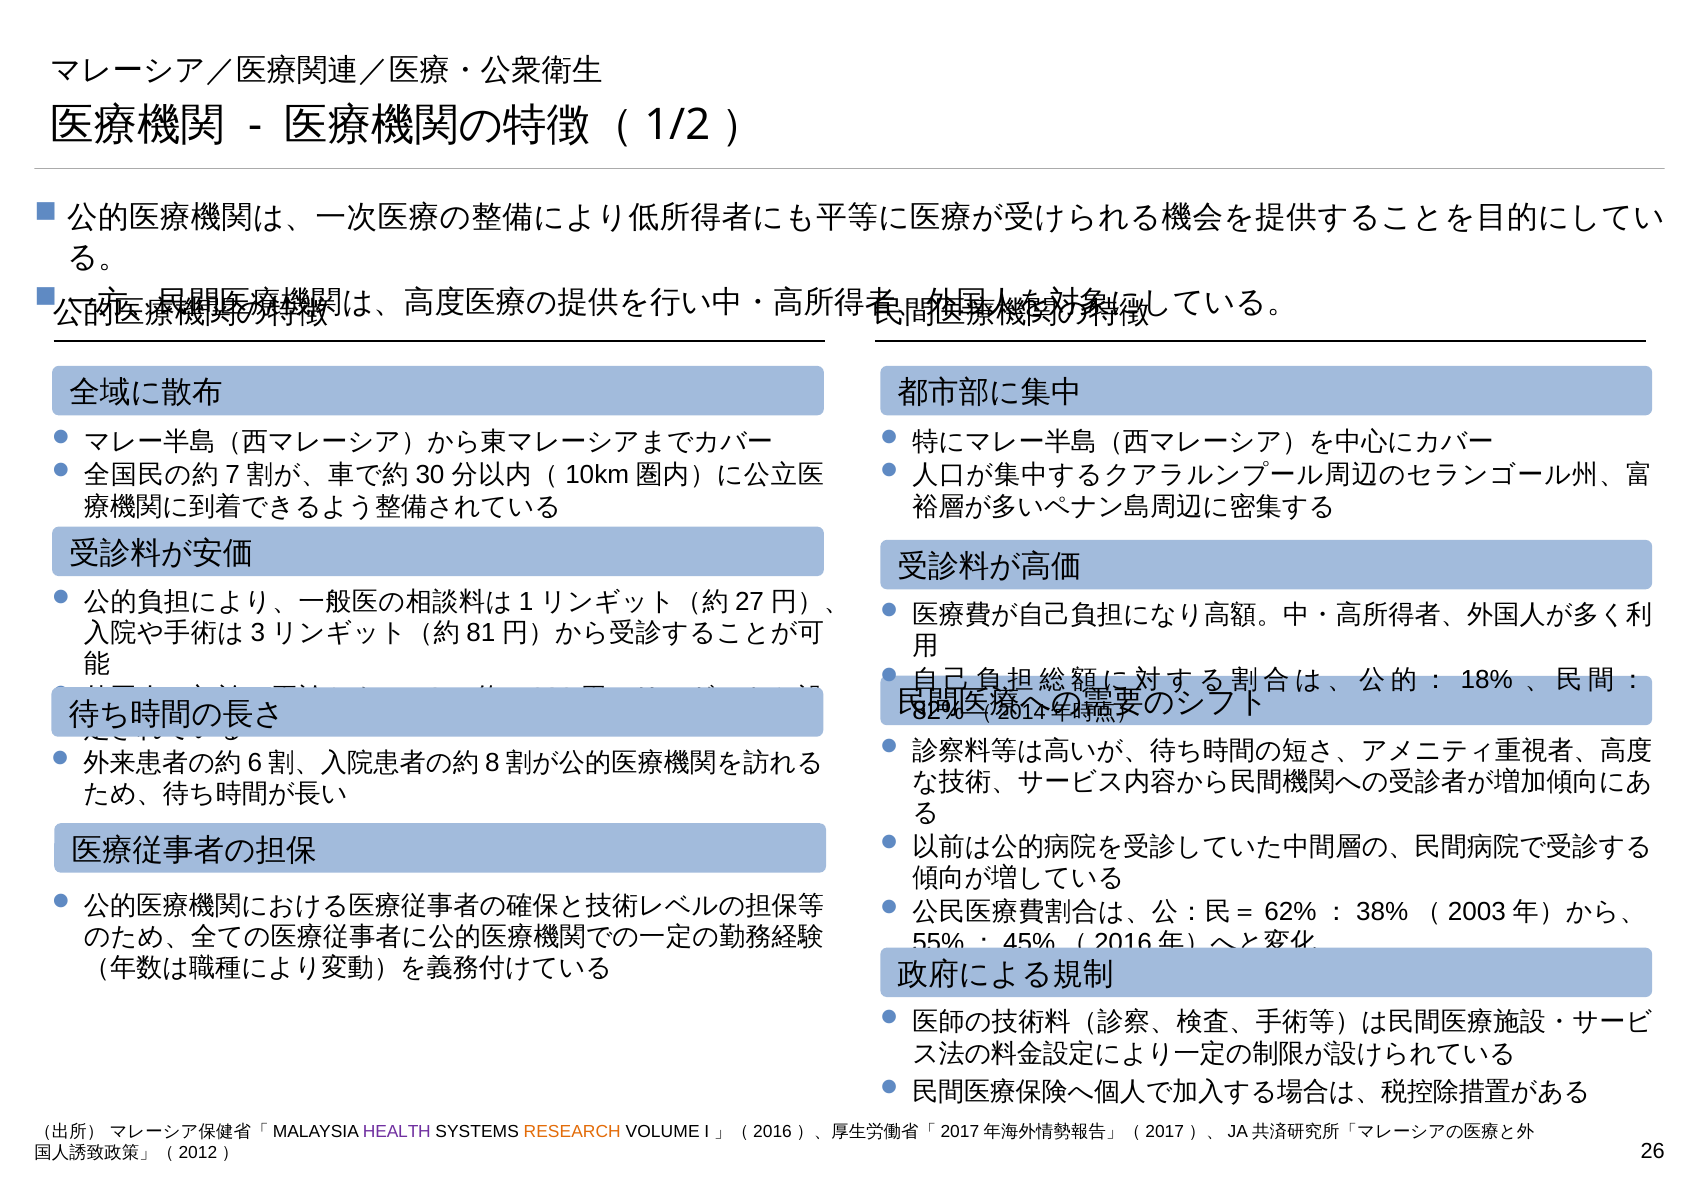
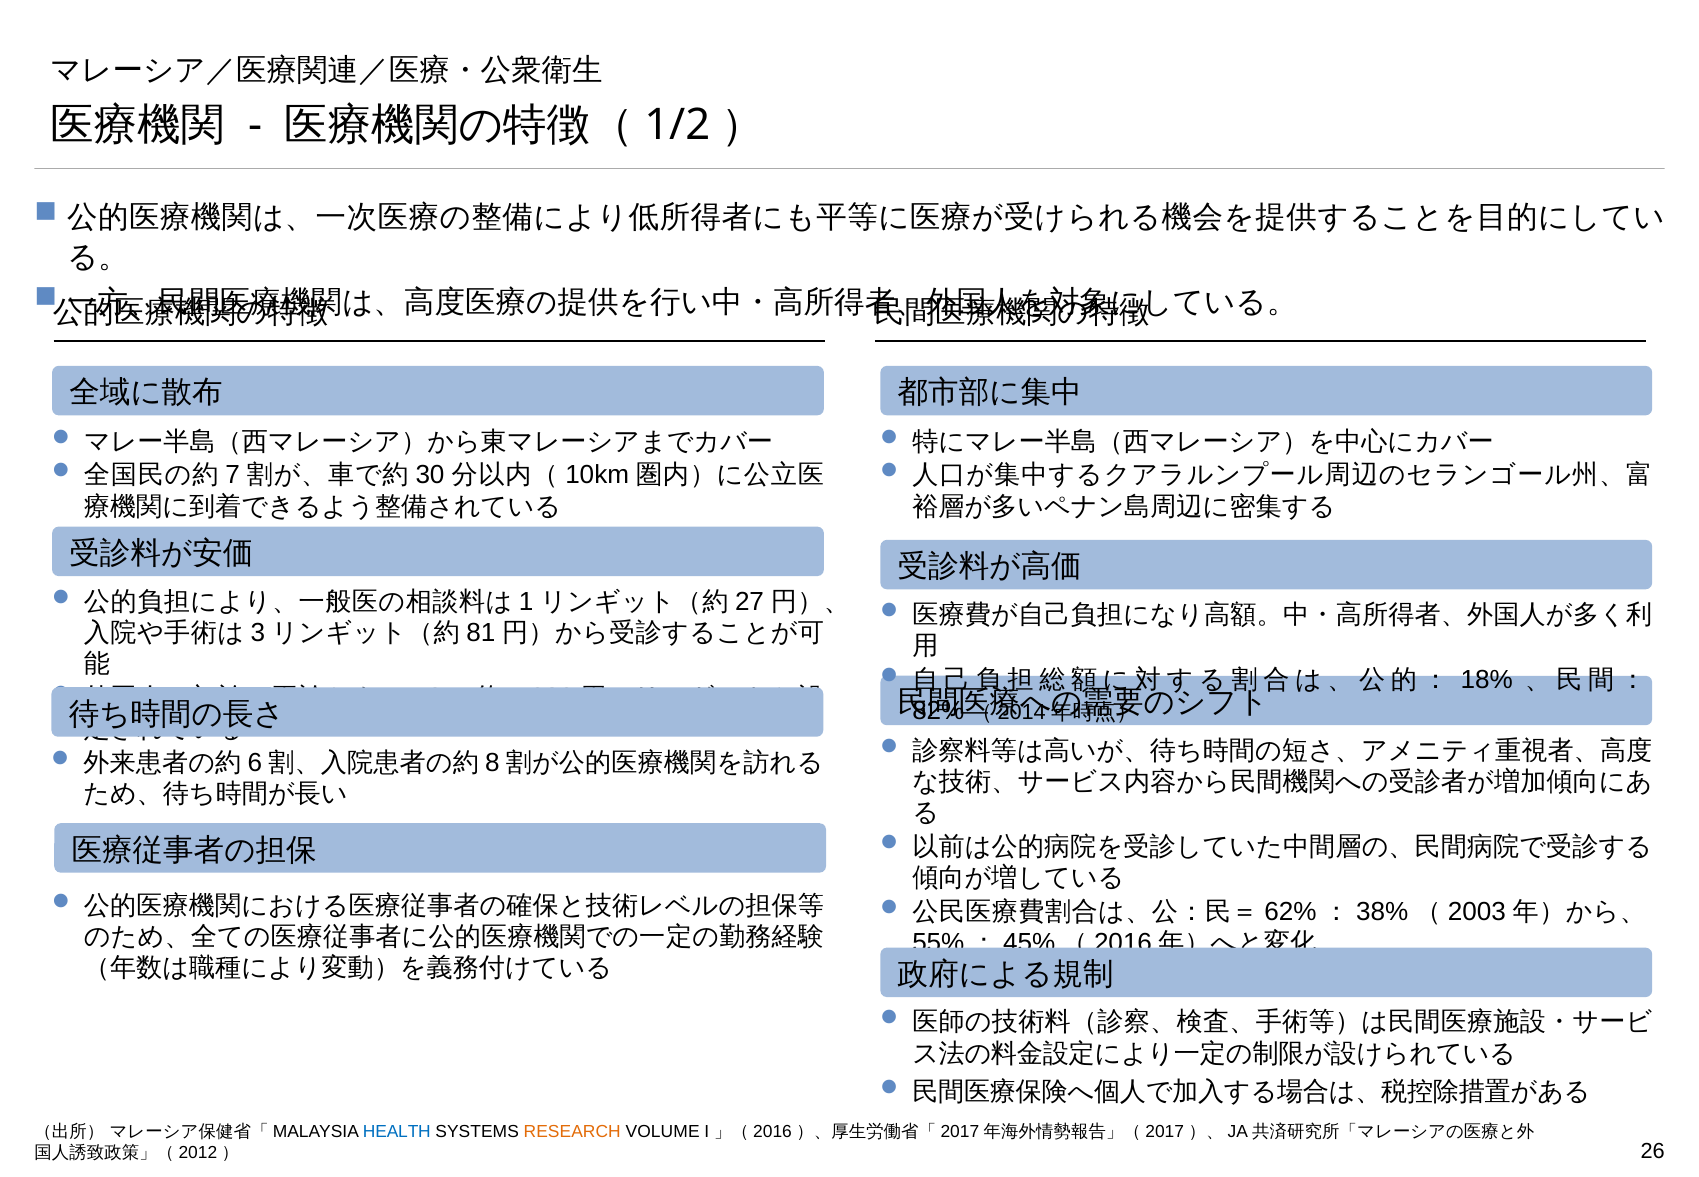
HEALTH colour: purple -> blue
